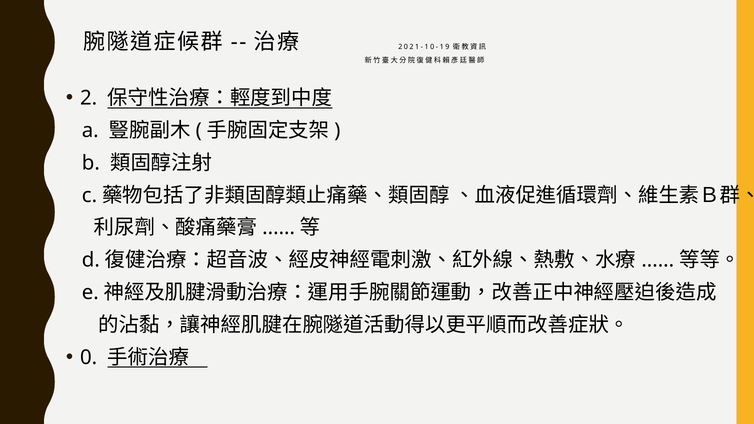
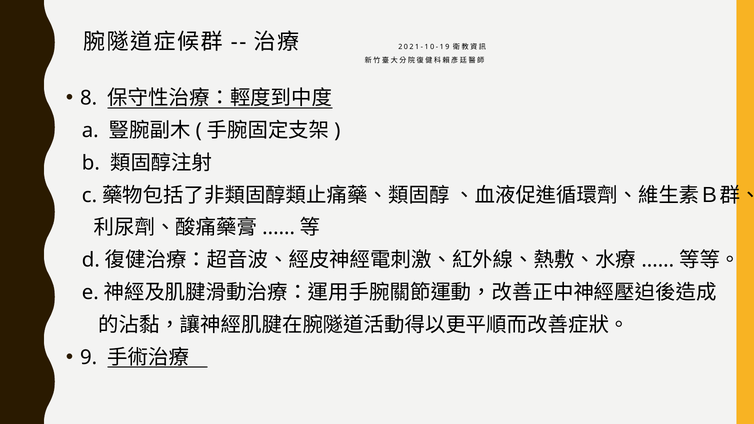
2: 2 -> 8
0: 0 -> 9
